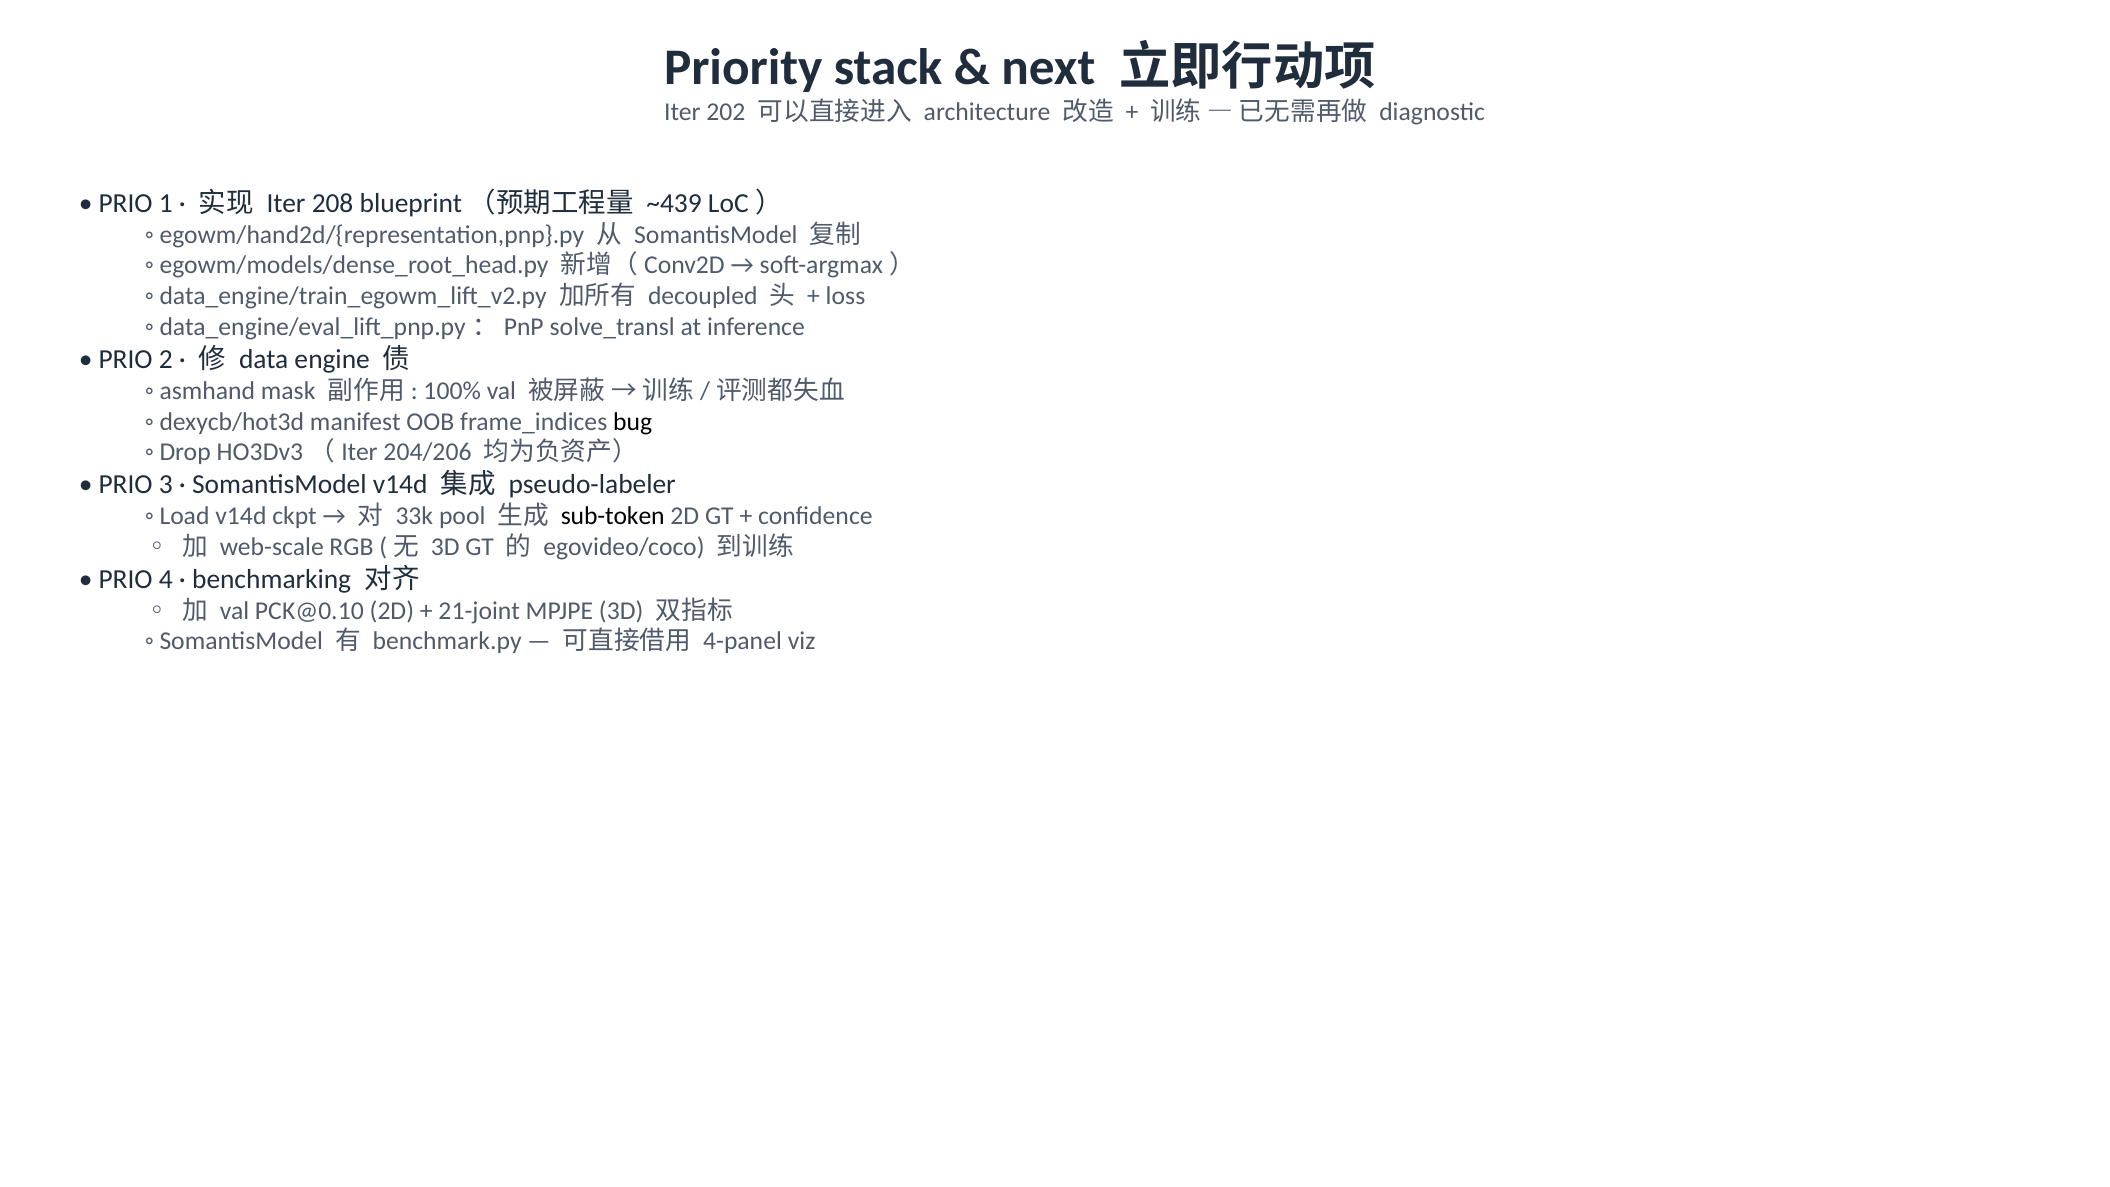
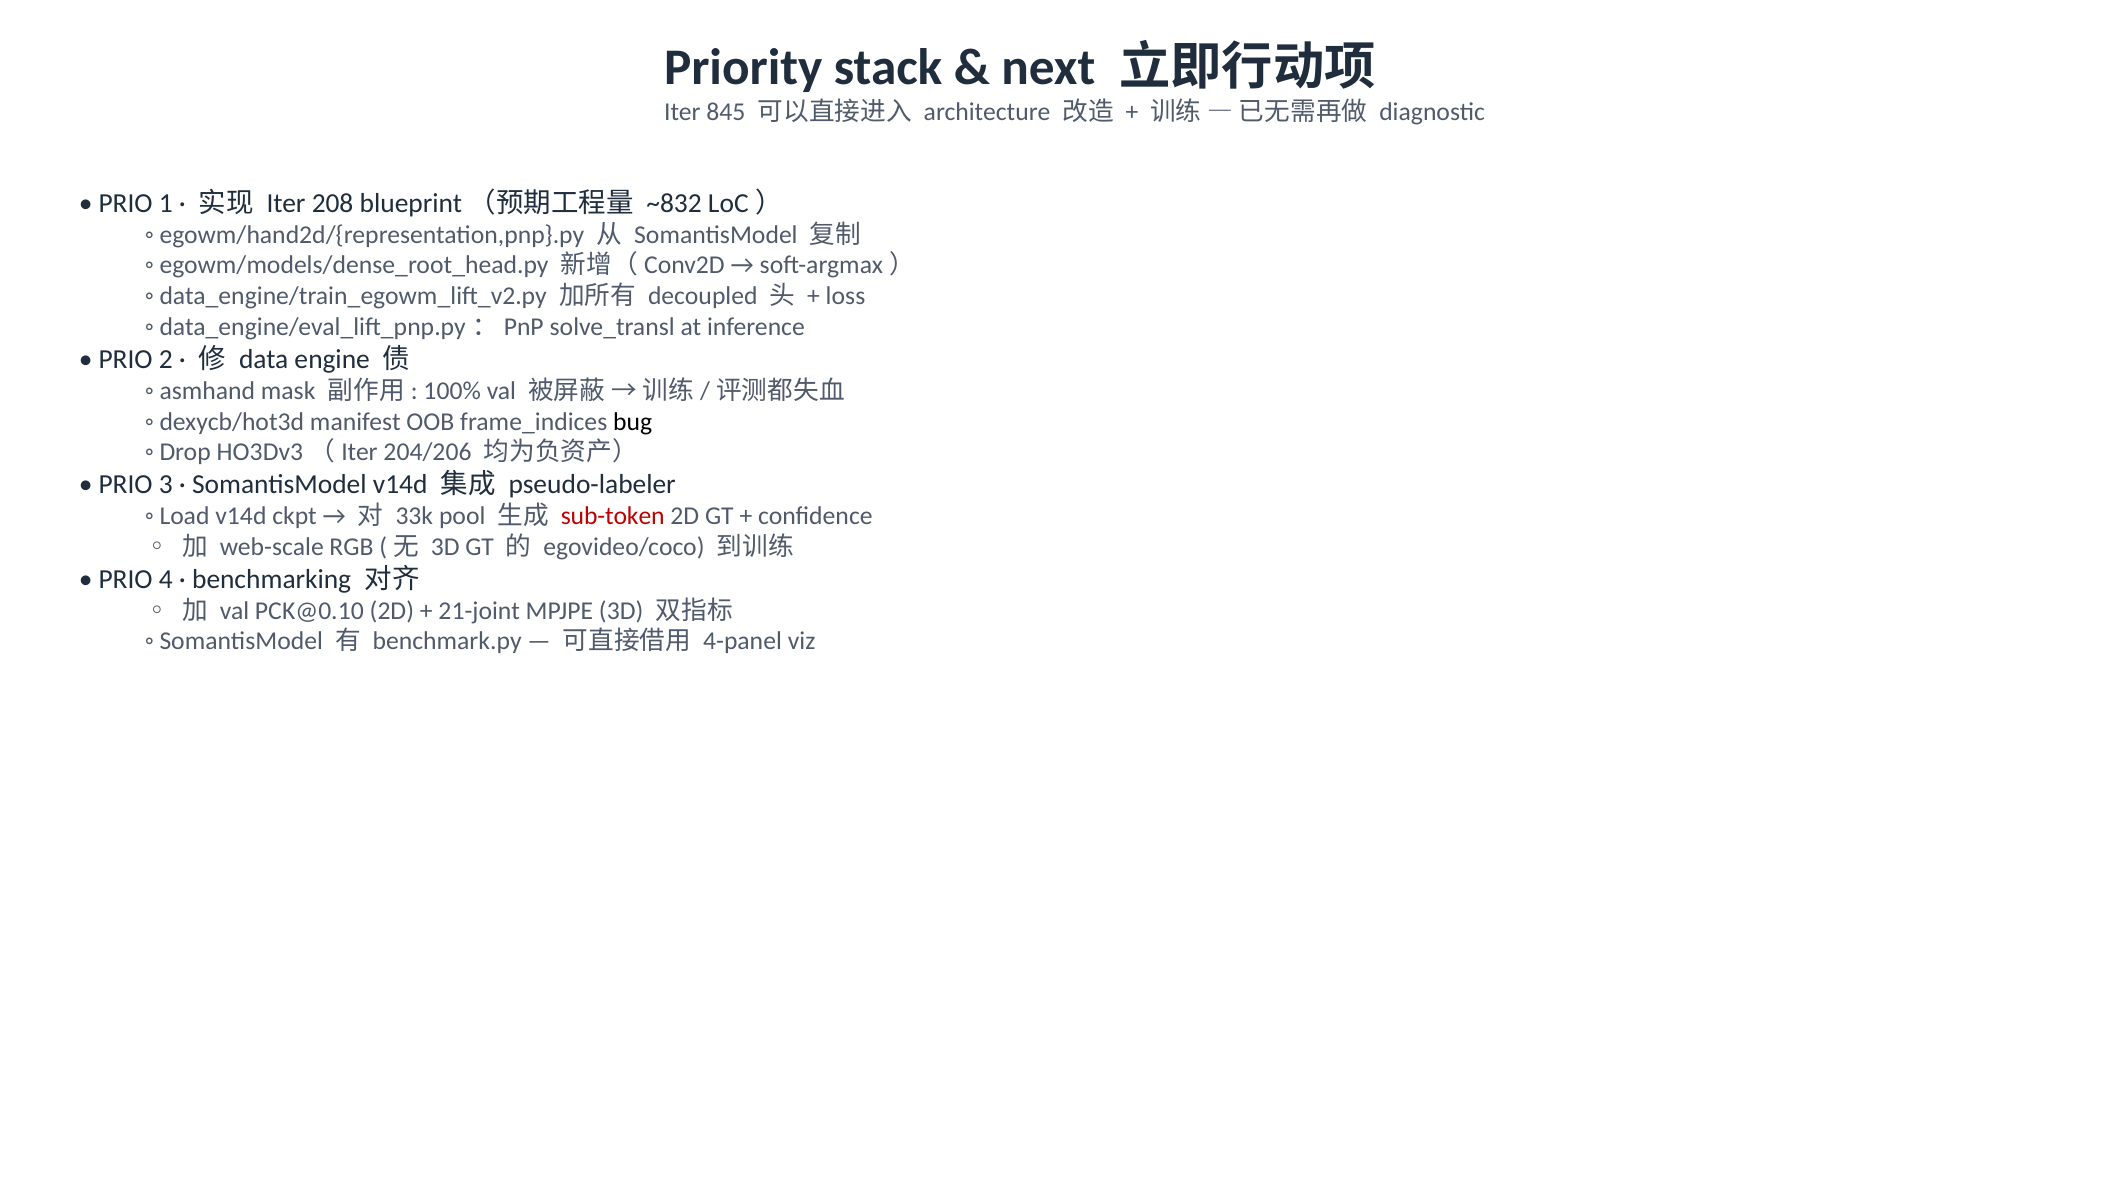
202: 202 -> 845
~439: ~439 -> ~832
sub-token colour: black -> red
